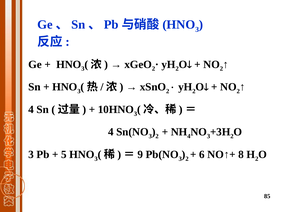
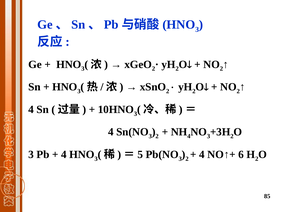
5 at (64, 155): 5 -> 4
9: 9 -> 5
6 at (202, 155): 6 -> 4
8: 8 -> 6
